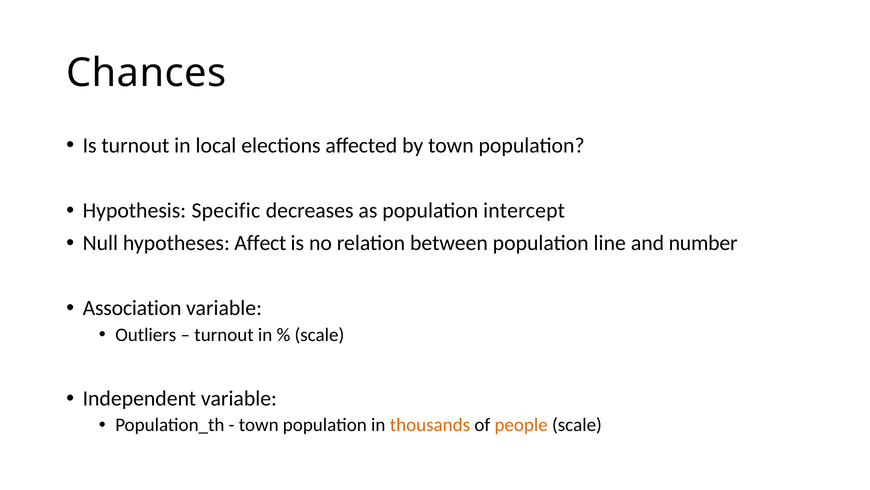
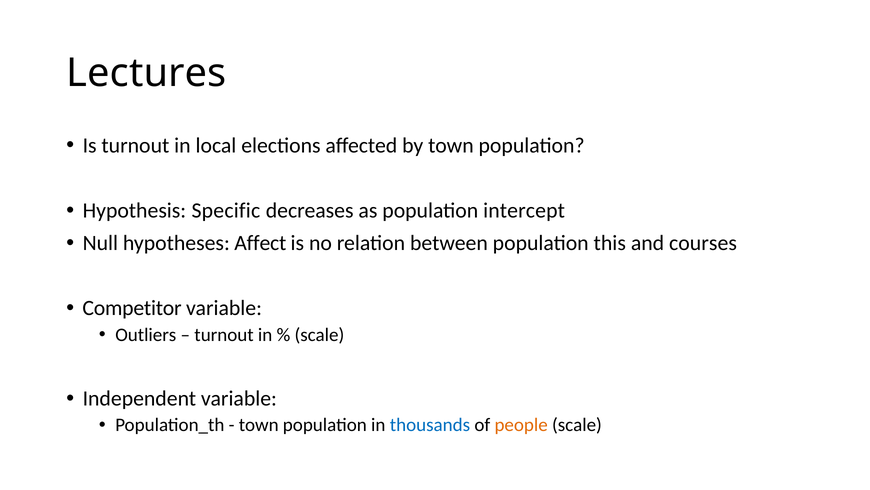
Chances: Chances -> Lectures
line: line -> this
number: number -> courses
Association: Association -> Competitor
thousands colour: orange -> blue
